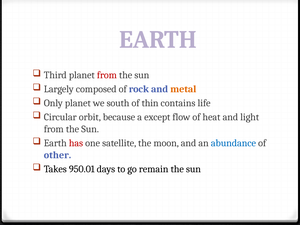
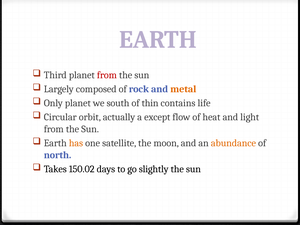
because: because -> actually
has colour: red -> orange
abundance colour: blue -> orange
other: other -> north
950.01: 950.01 -> 150.02
remain: remain -> slightly
